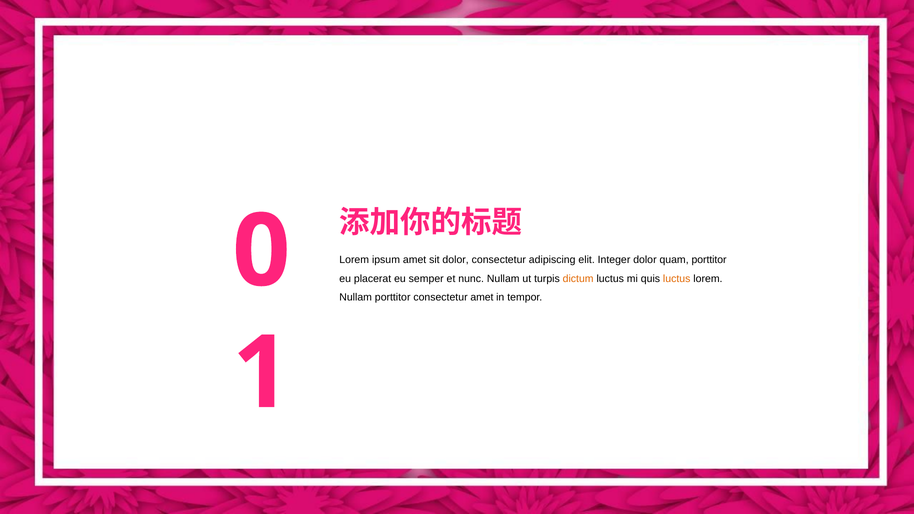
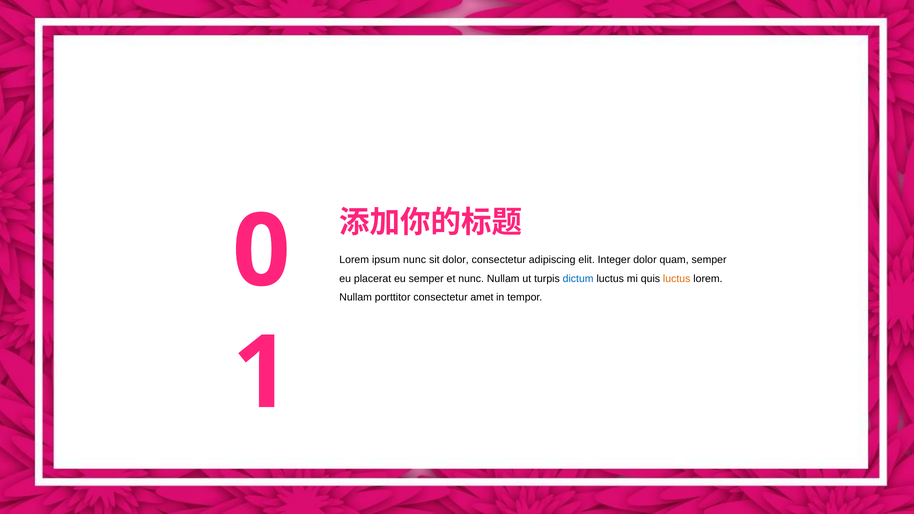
ipsum amet: amet -> nunc
quam porttitor: porttitor -> semper
dictum colour: orange -> blue
